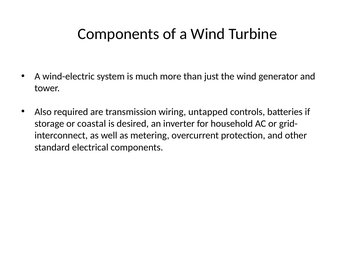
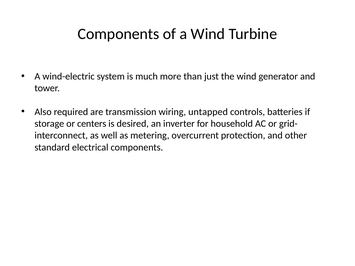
coastal: coastal -> centers
